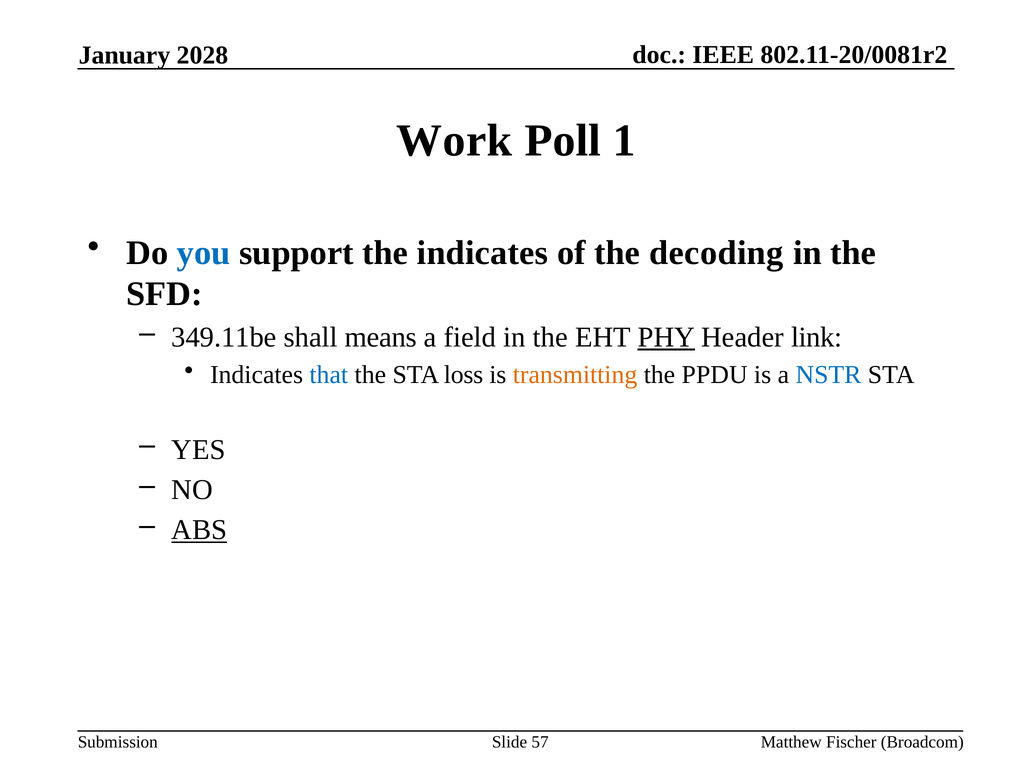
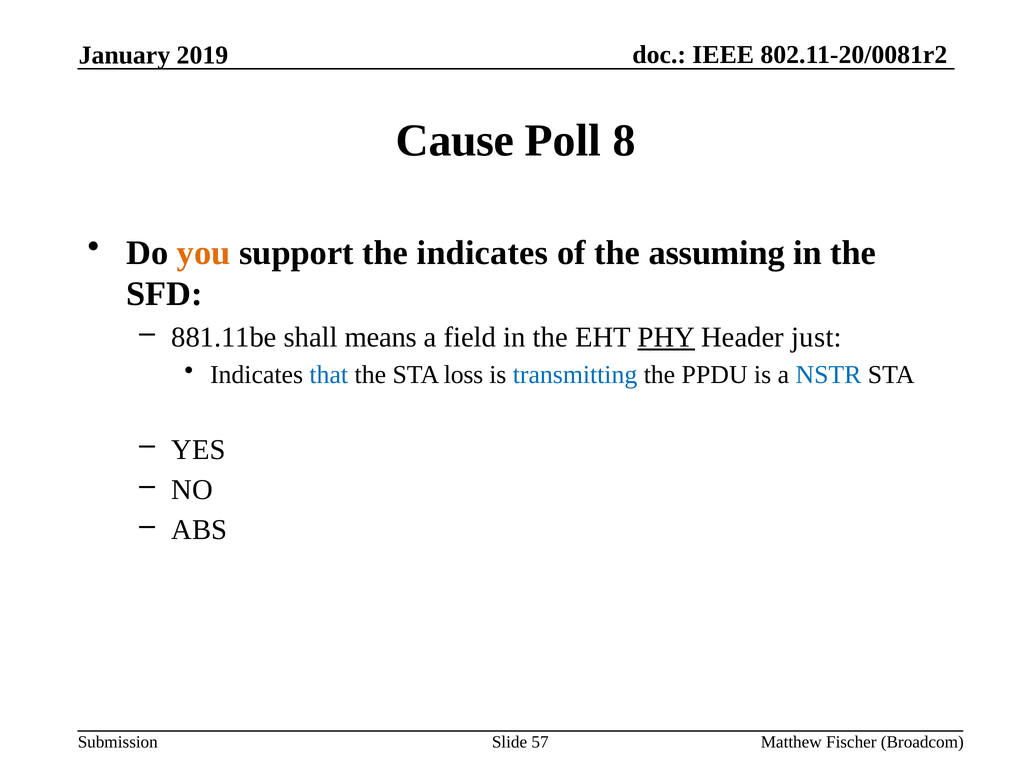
2028: 2028 -> 2019
Work: Work -> Cause
1: 1 -> 8
you colour: blue -> orange
decoding: decoding -> assuming
349.11be: 349.11be -> 881.11be
link: link -> just
transmitting colour: orange -> blue
ABS underline: present -> none
